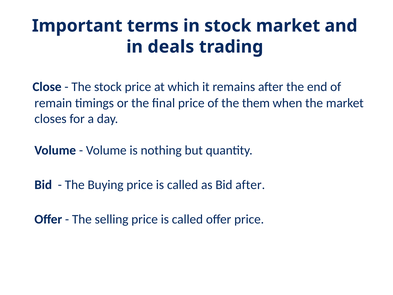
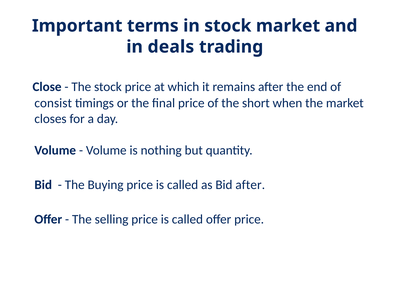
remain: remain -> consist
them: them -> short
